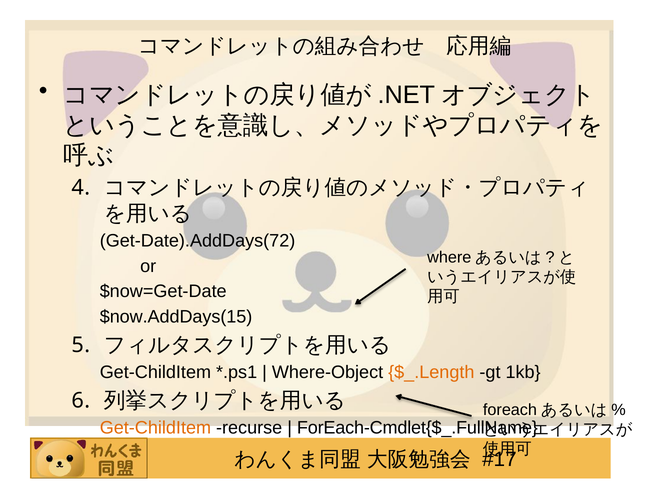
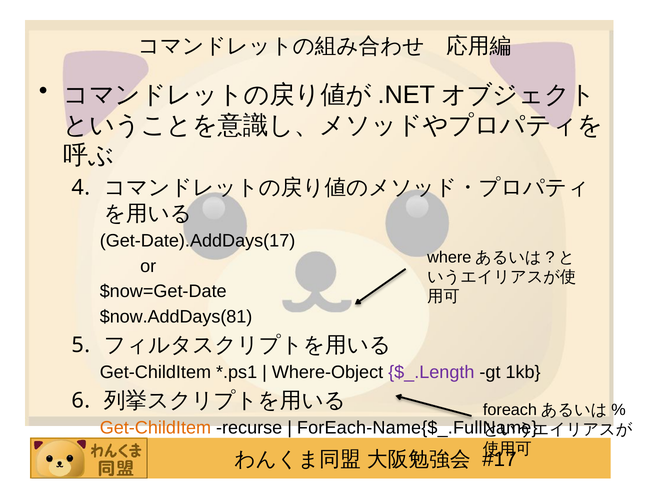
Get-Date).AddDays(72: Get-Date).AddDays(72 -> Get-Date).AddDays(17
$now.AddDays(15: $now.AddDays(15 -> $now.AddDays(81
$_.Length colour: orange -> purple
ForEach-Cmdlet{$_.FullName: ForEach-Cmdlet{$_.FullName -> ForEach-Name{$_.FullName
